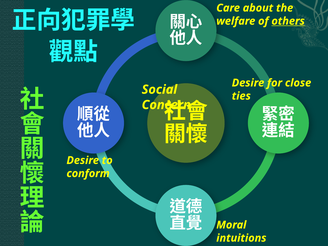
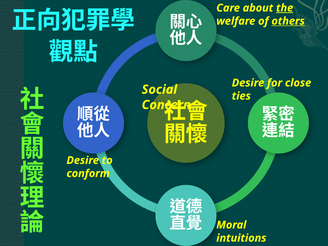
the underline: none -> present
